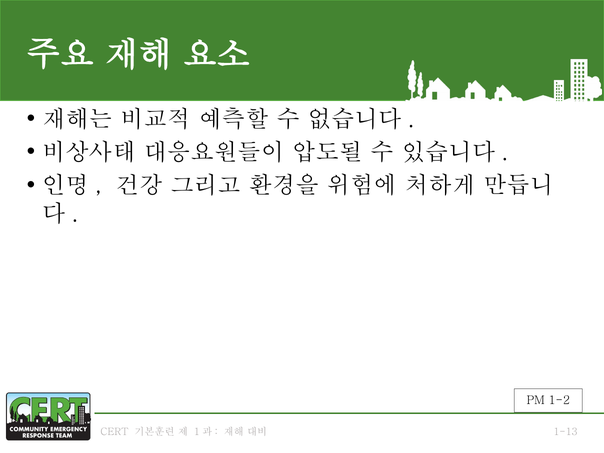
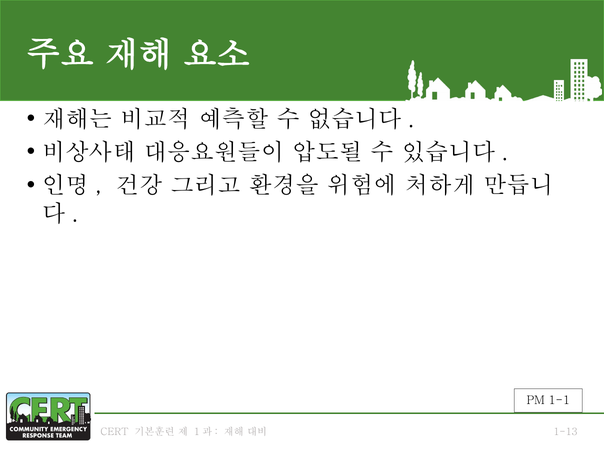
1-2: 1-2 -> 1-1
